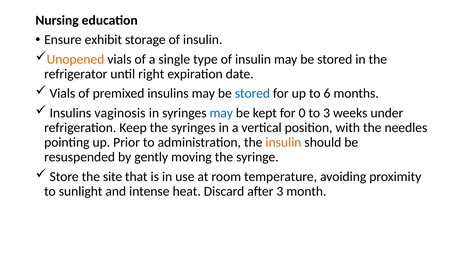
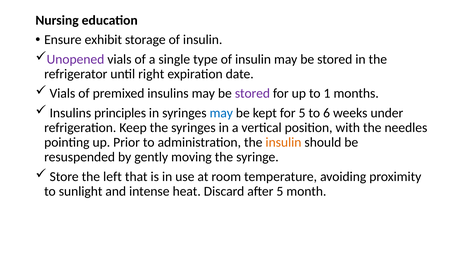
Unopened colour: orange -> purple
stored at (252, 93) colour: blue -> purple
6: 6 -> 1
vaginosis: vaginosis -> principles
for 0: 0 -> 5
to 3: 3 -> 6
site: site -> left
after 3: 3 -> 5
